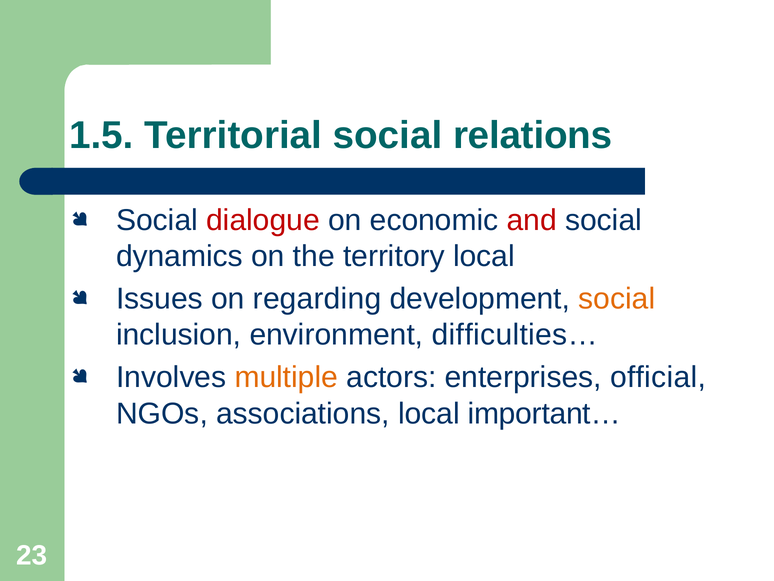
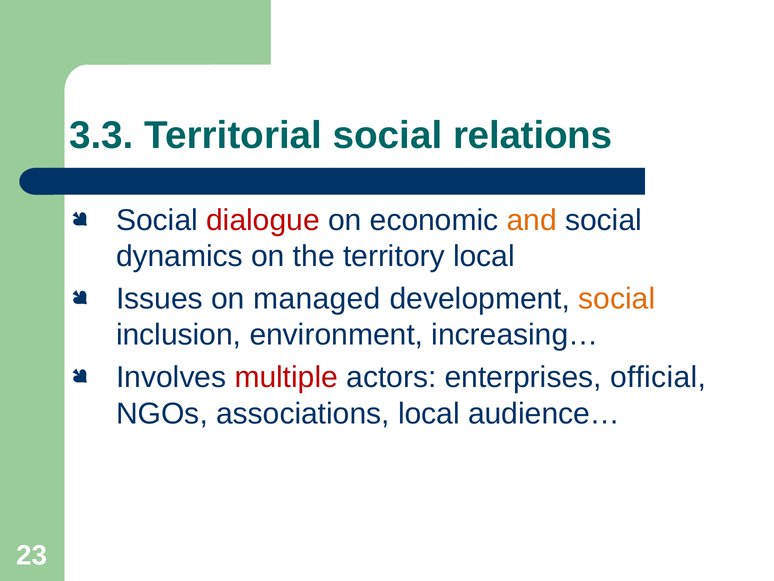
1.5: 1.5 -> 3.3
and colour: red -> orange
regarding: regarding -> managed
difficulties…: difficulties… -> increasing…
multiple colour: orange -> red
important…: important… -> audience…
